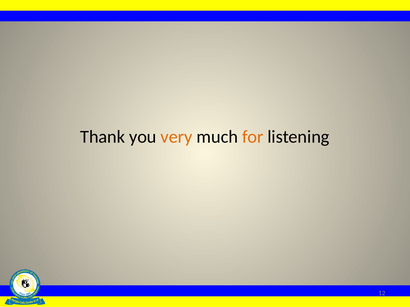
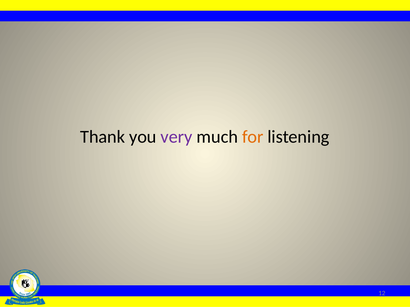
very colour: orange -> purple
